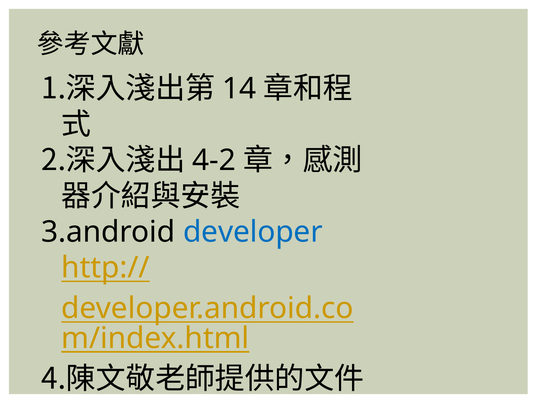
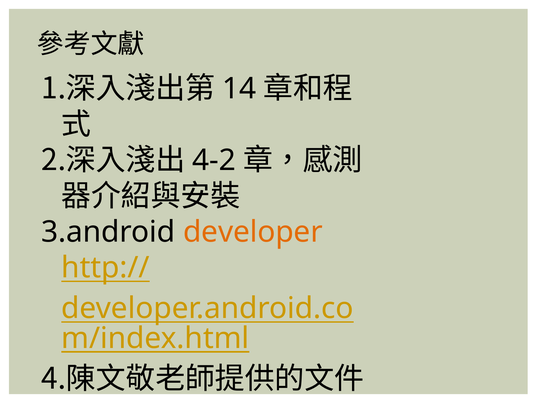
developer colour: blue -> orange
